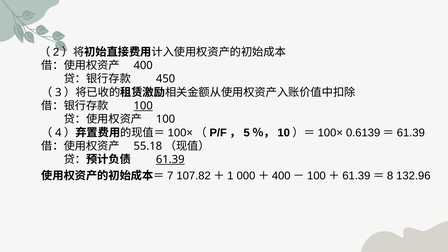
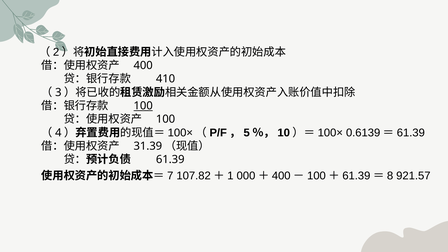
450: 450 -> 410
55.18: 55.18 -> 31.39
61.39 underline: present -> none
132.96: 132.96 -> 921.57
